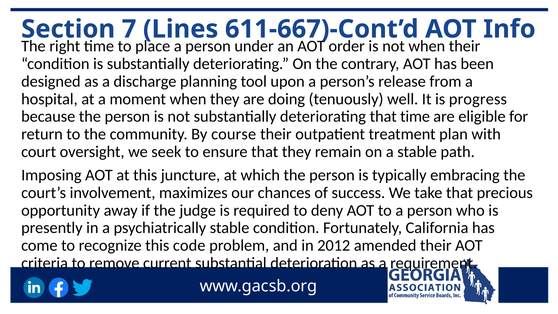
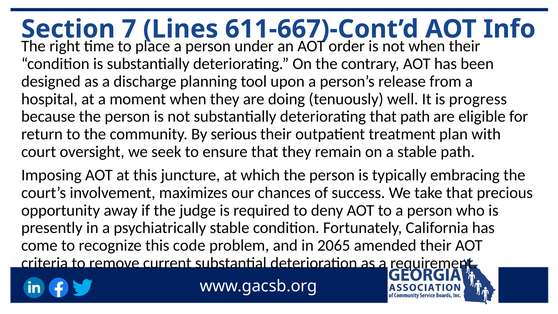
that time: time -> path
course: course -> serious
2012: 2012 -> 2065
